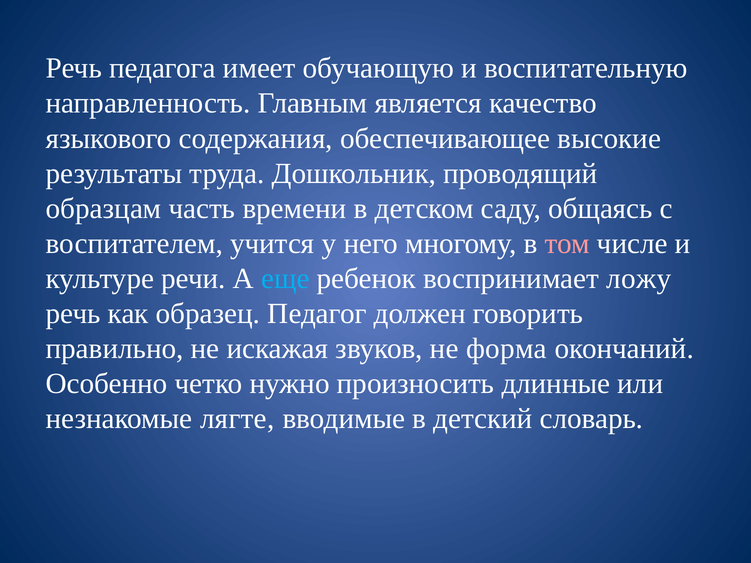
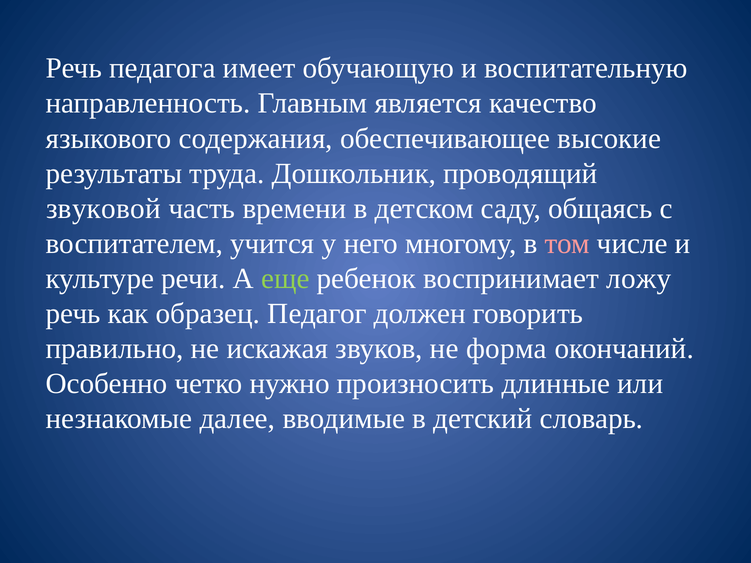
образцам: образцам -> звуковой
еще colour: light blue -> light green
лягте: лягте -> далее
